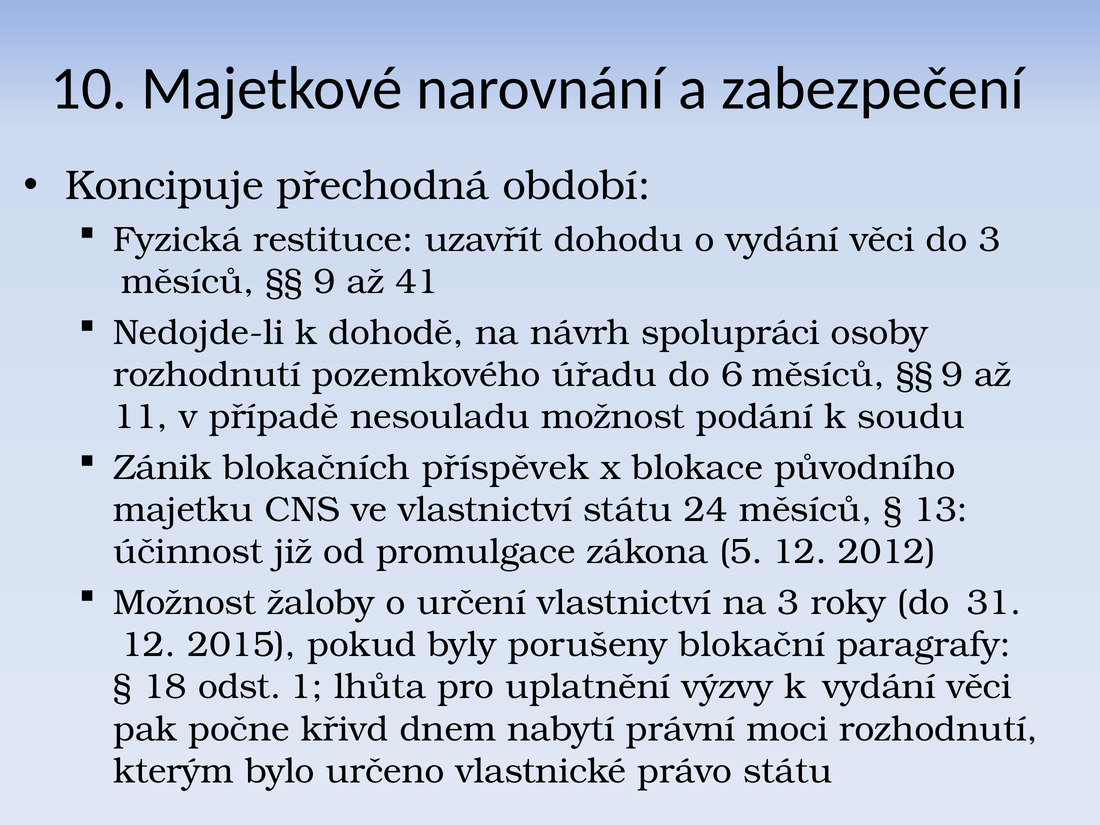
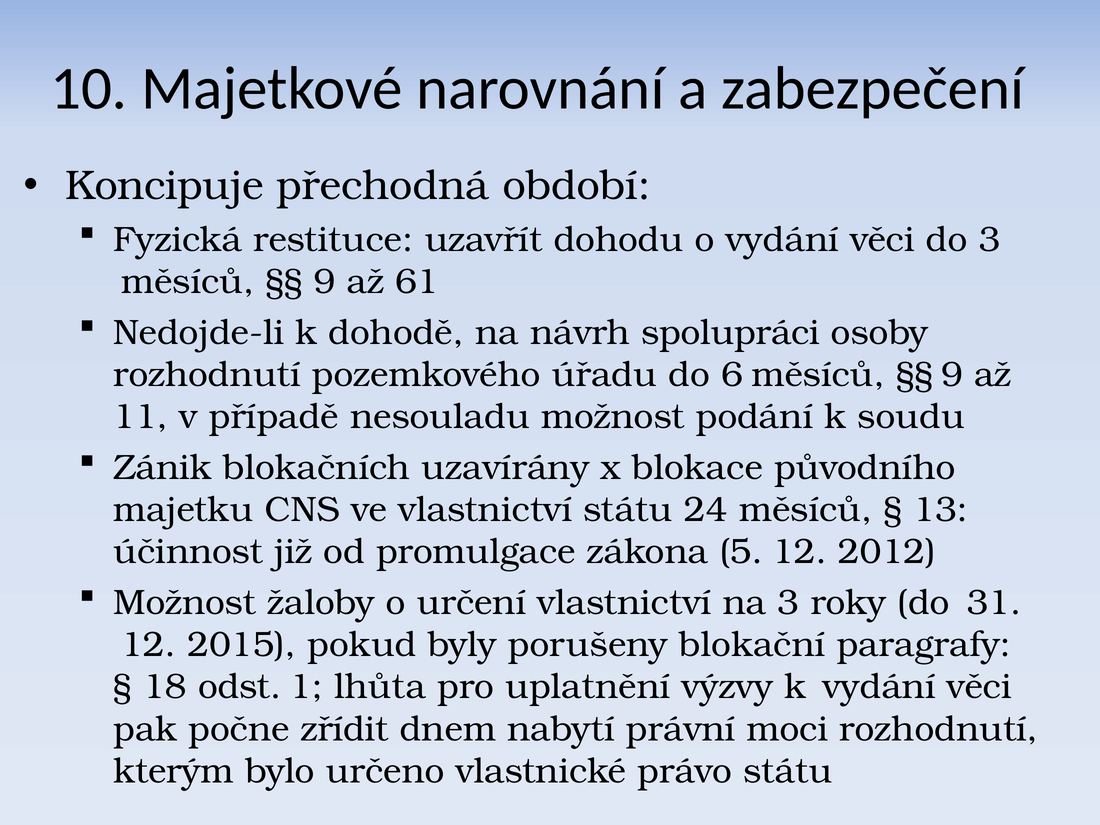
41: 41 -> 61
příspěvek: příspěvek -> uzavírány
křivd: křivd -> zřídit
